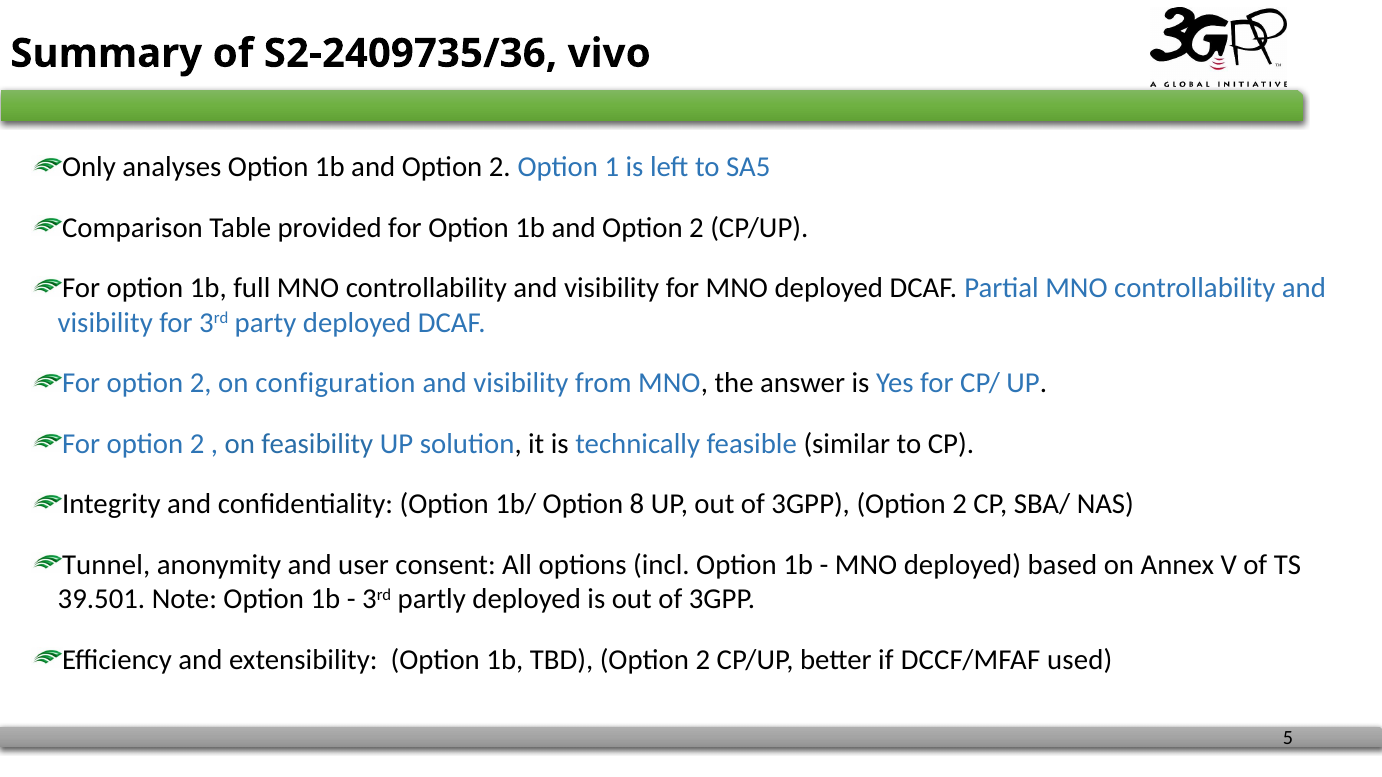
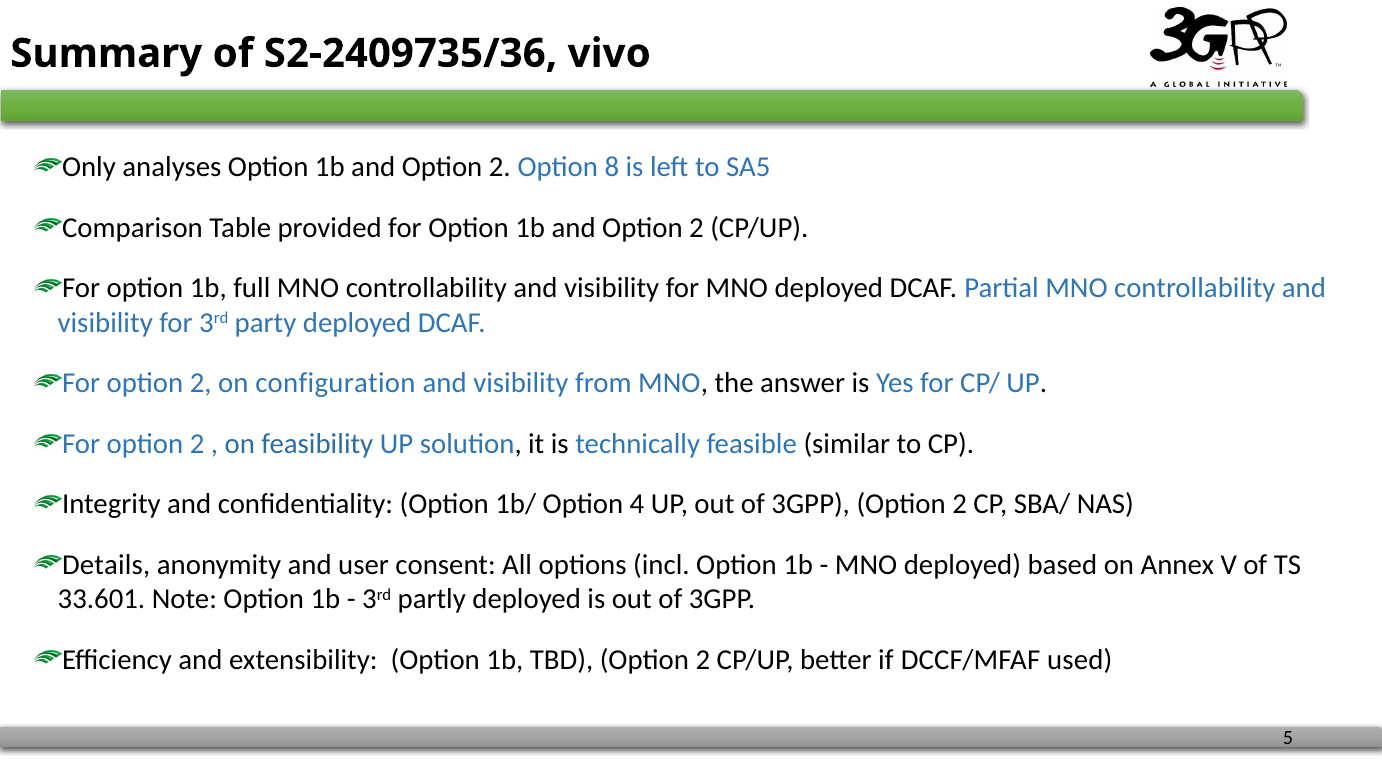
1: 1 -> 8
8: 8 -> 4
Tunnel: Tunnel -> Details
39.501: 39.501 -> 33.601
